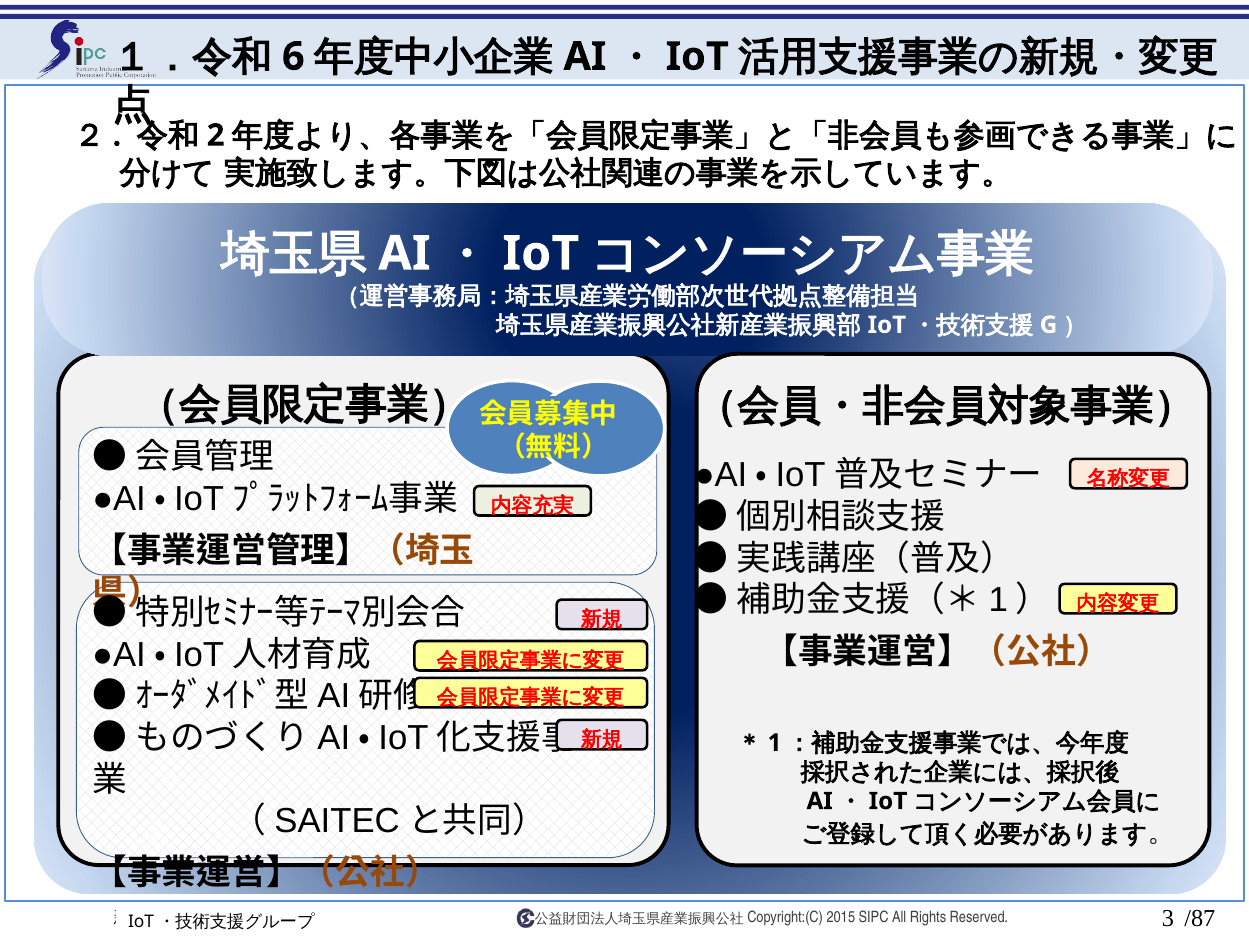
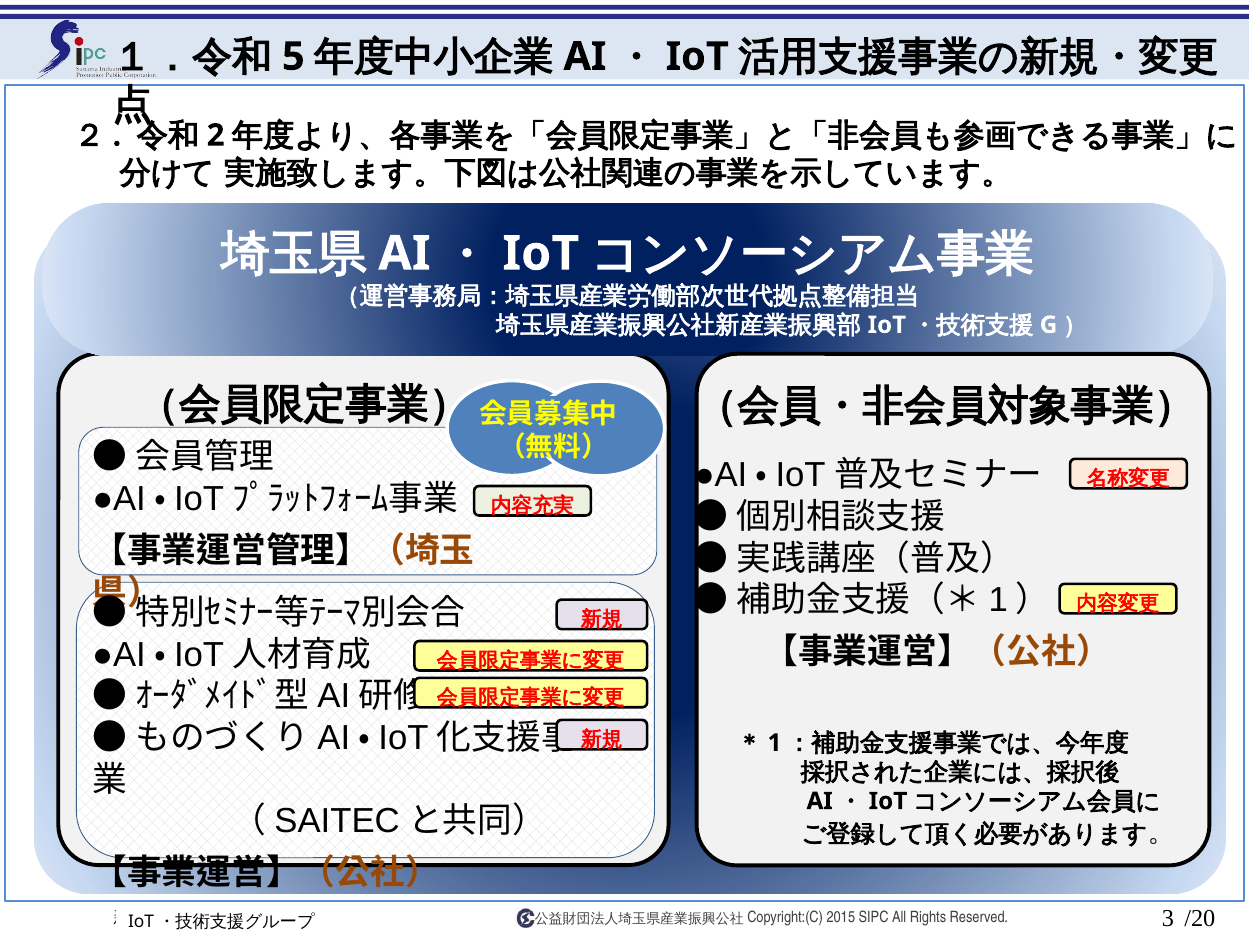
6: 6 -> 5
/87: /87 -> /20
